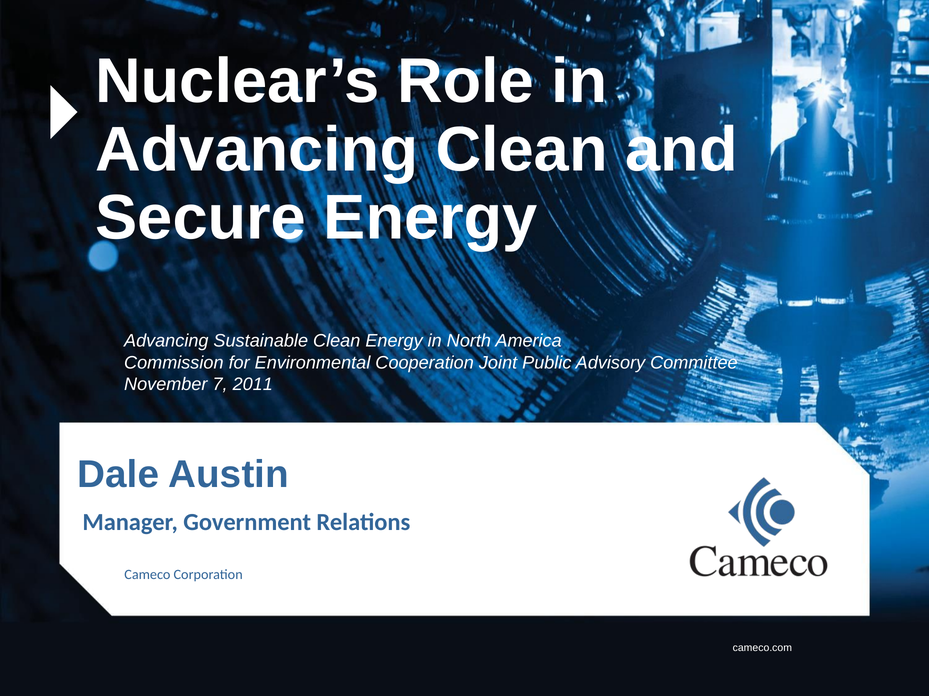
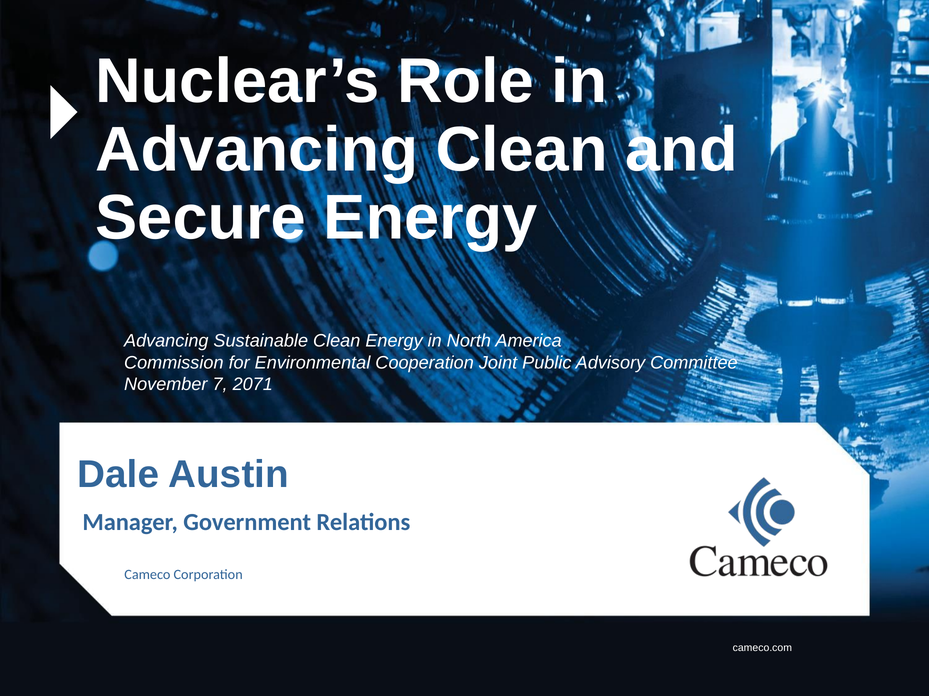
2011: 2011 -> 2071
